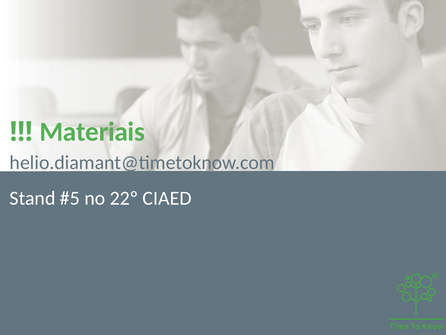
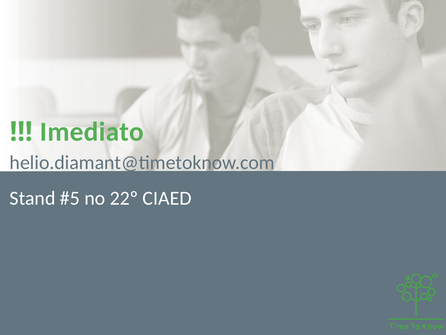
Materiais: Materiais -> Imediato
